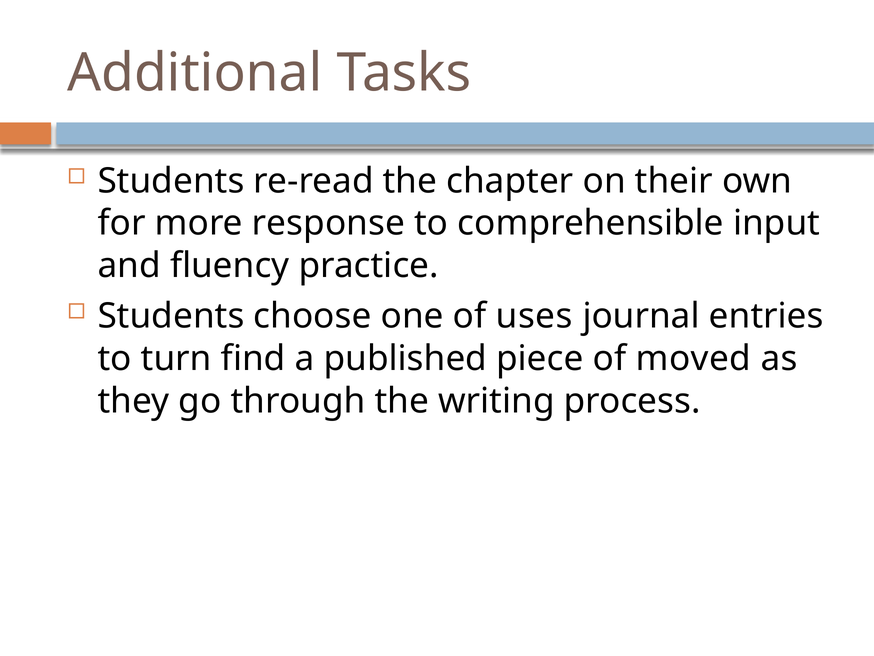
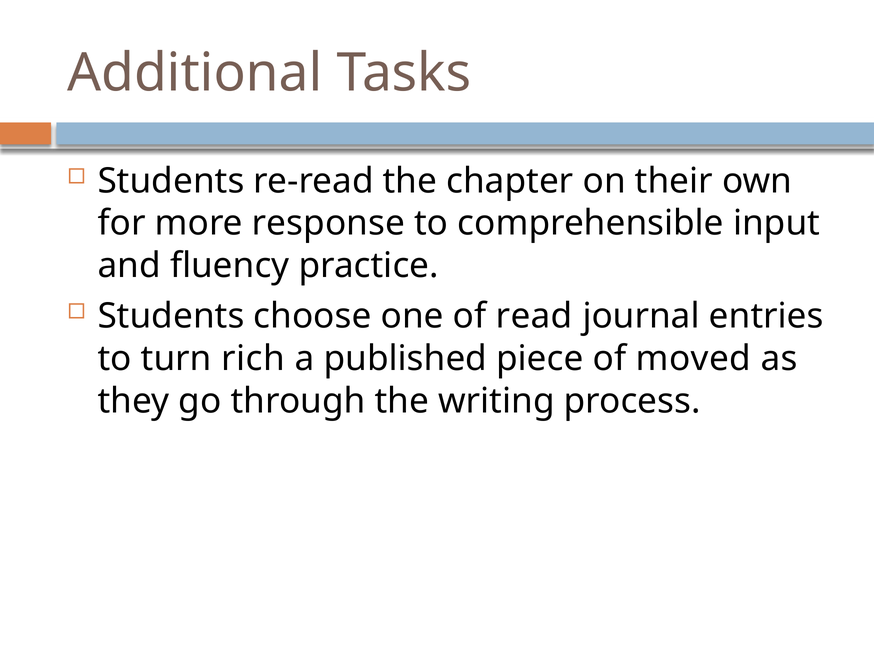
uses: uses -> read
find: find -> rich
